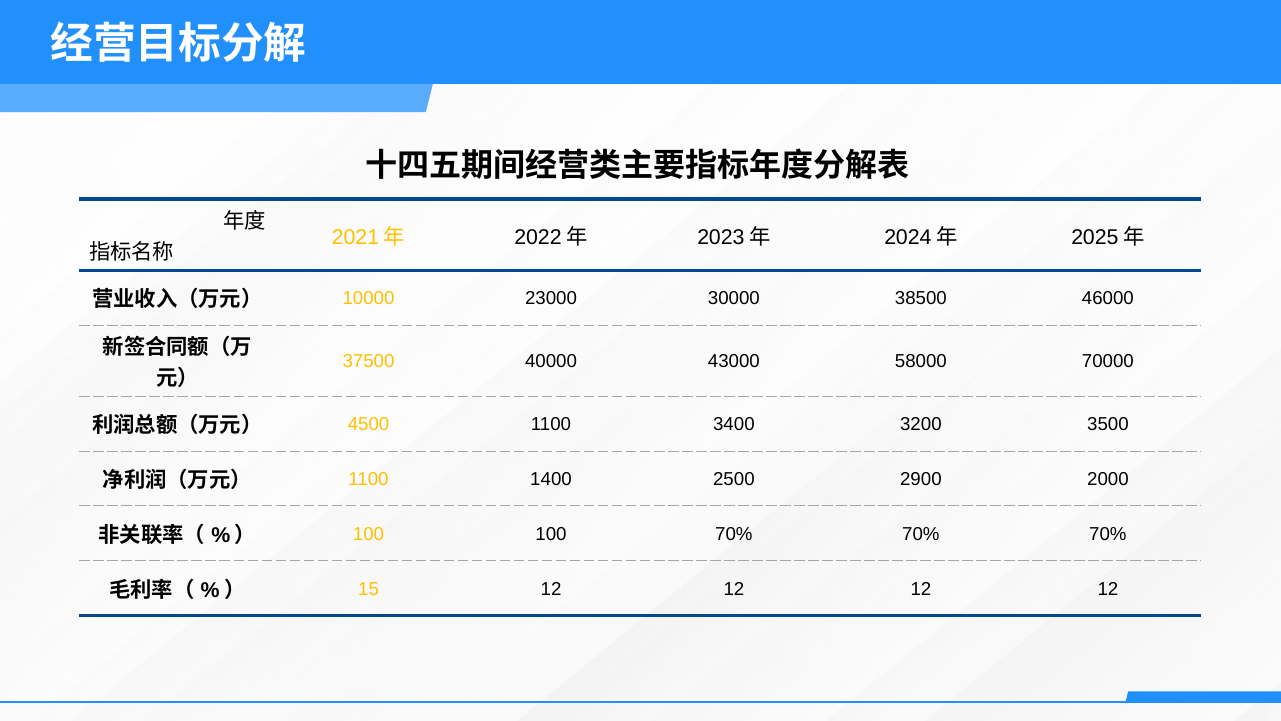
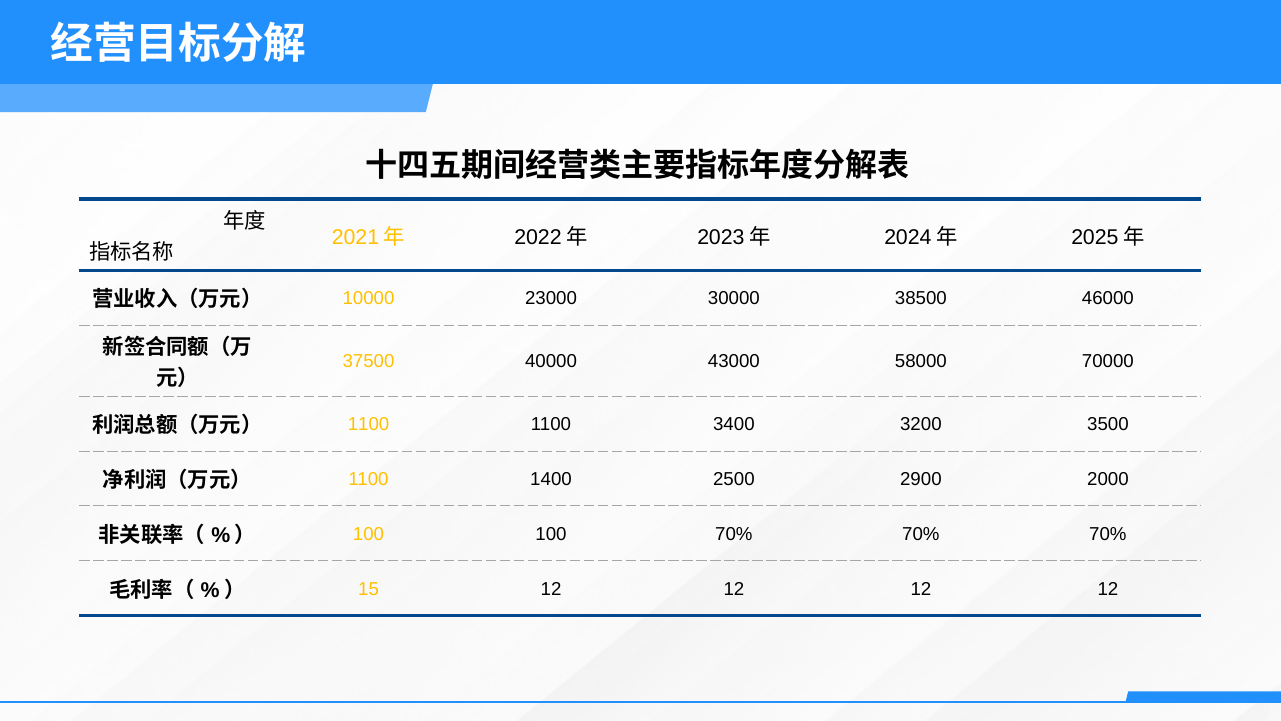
4500 at (369, 424): 4500 -> 1100
